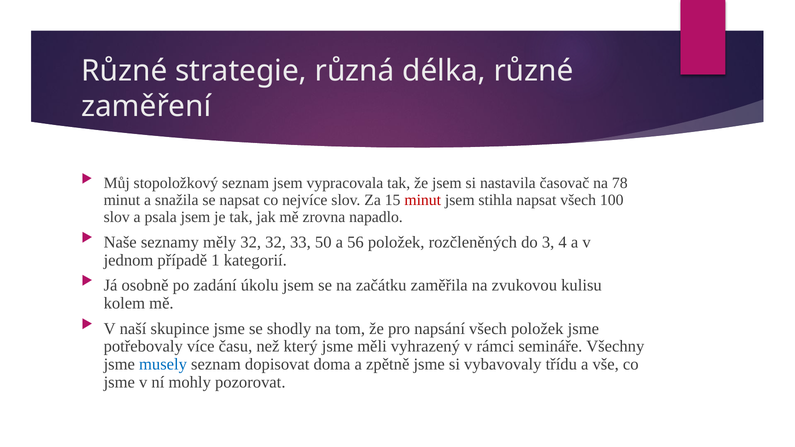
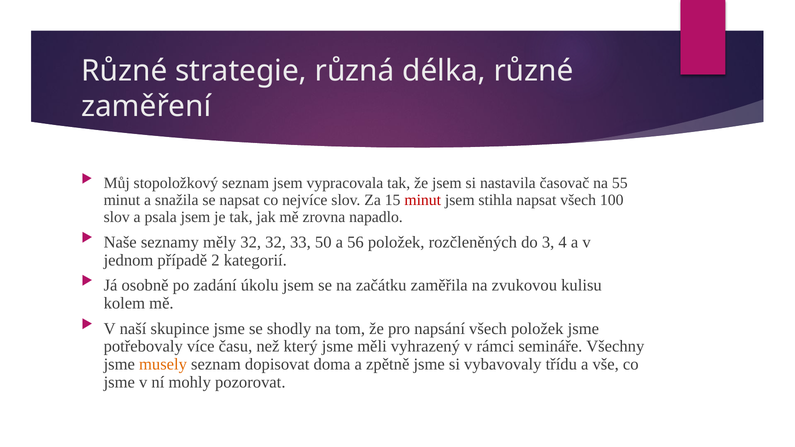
78: 78 -> 55
1: 1 -> 2
musely colour: blue -> orange
